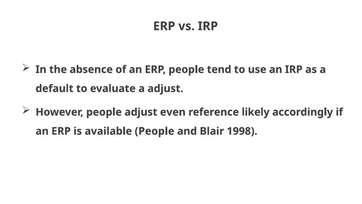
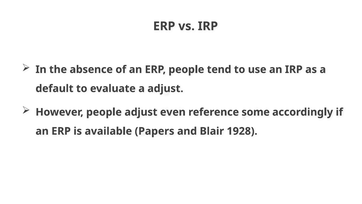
likely: likely -> some
available People: People -> Papers
1998: 1998 -> 1928
